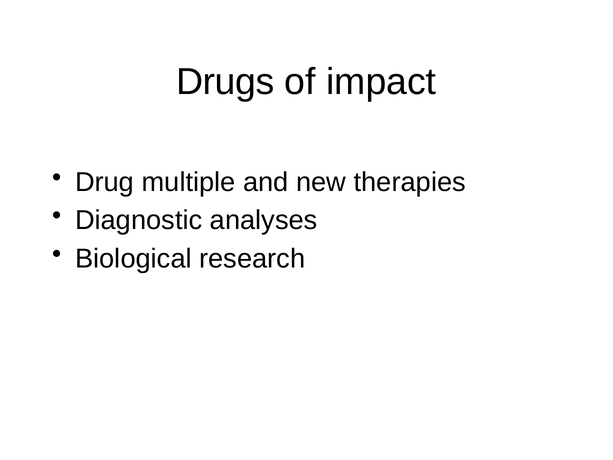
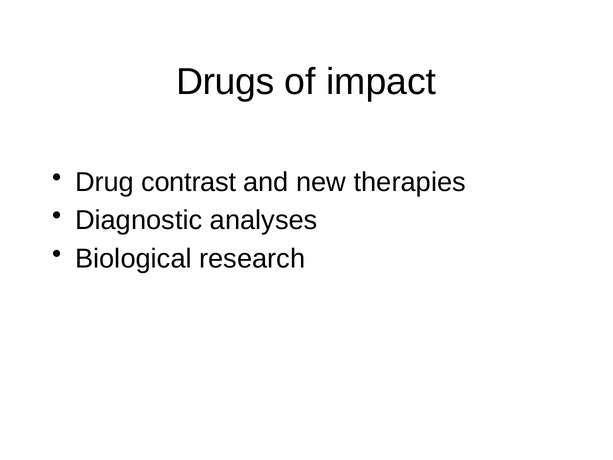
multiple: multiple -> contrast
